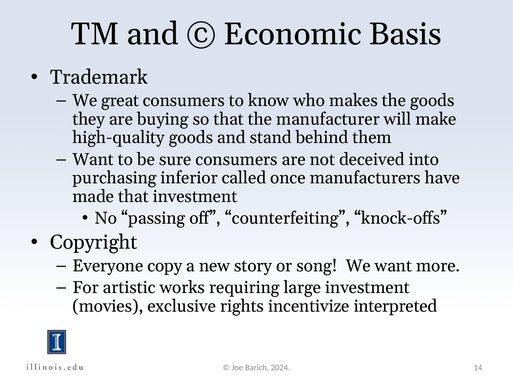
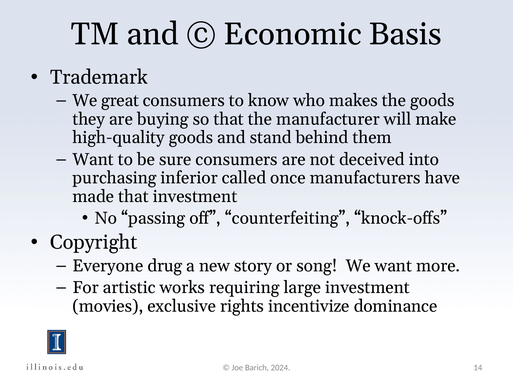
copy: copy -> drug
interpreted: interpreted -> dominance
